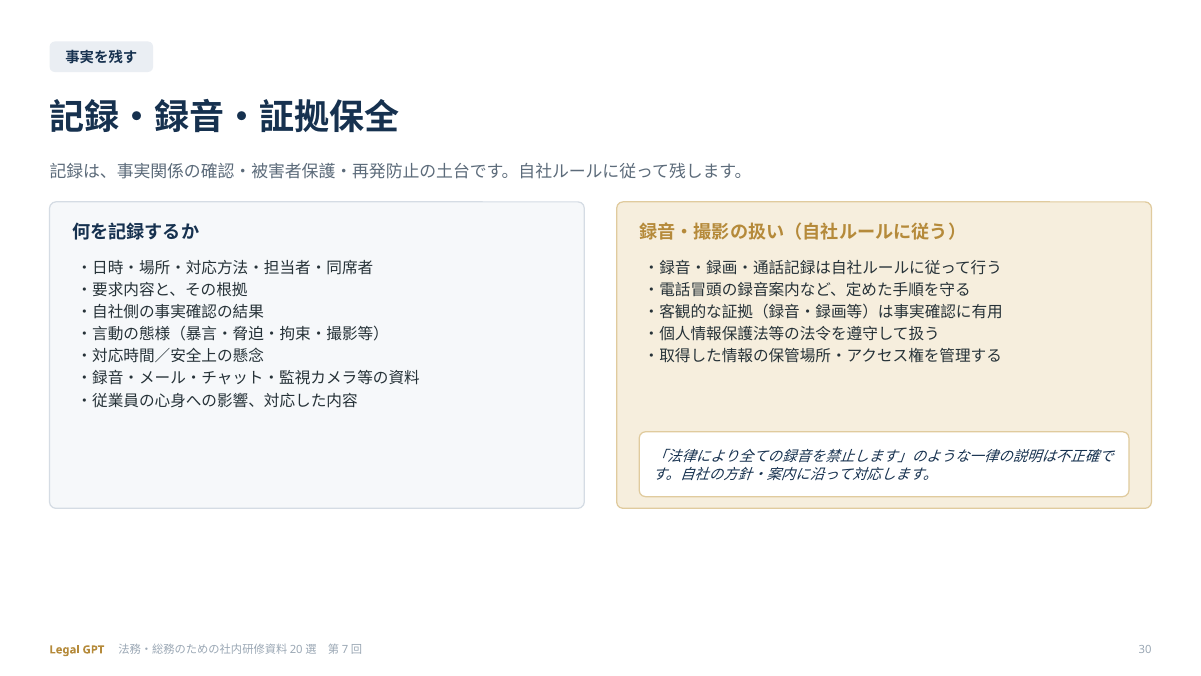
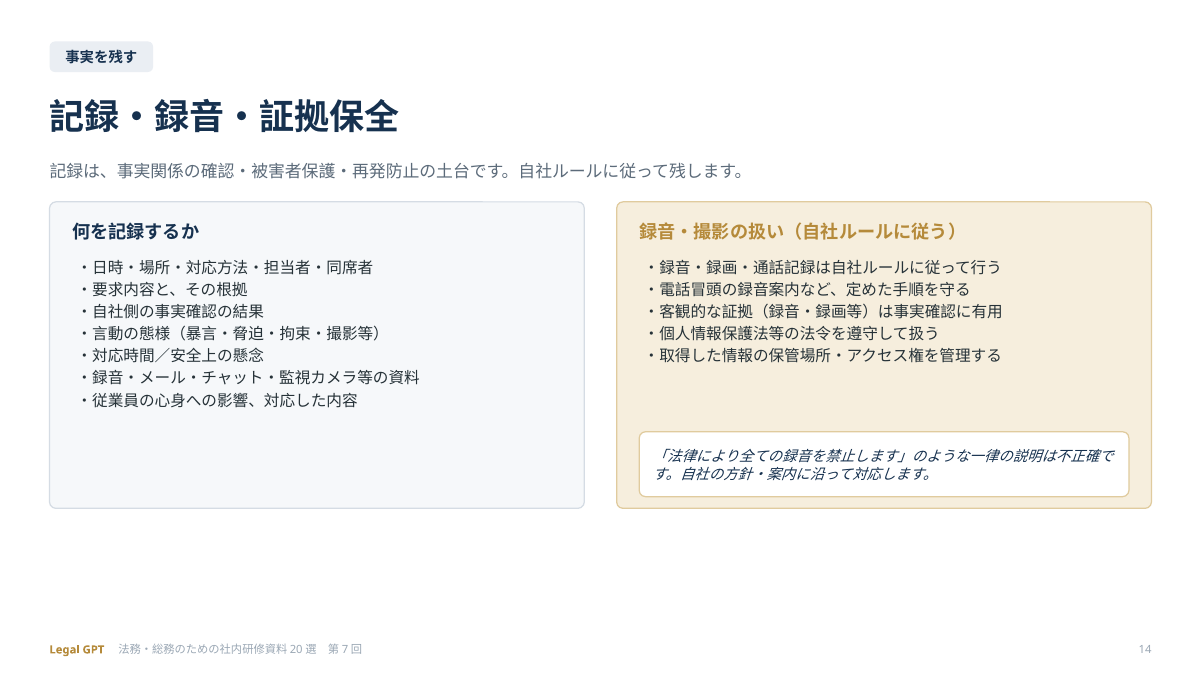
30: 30 -> 14
